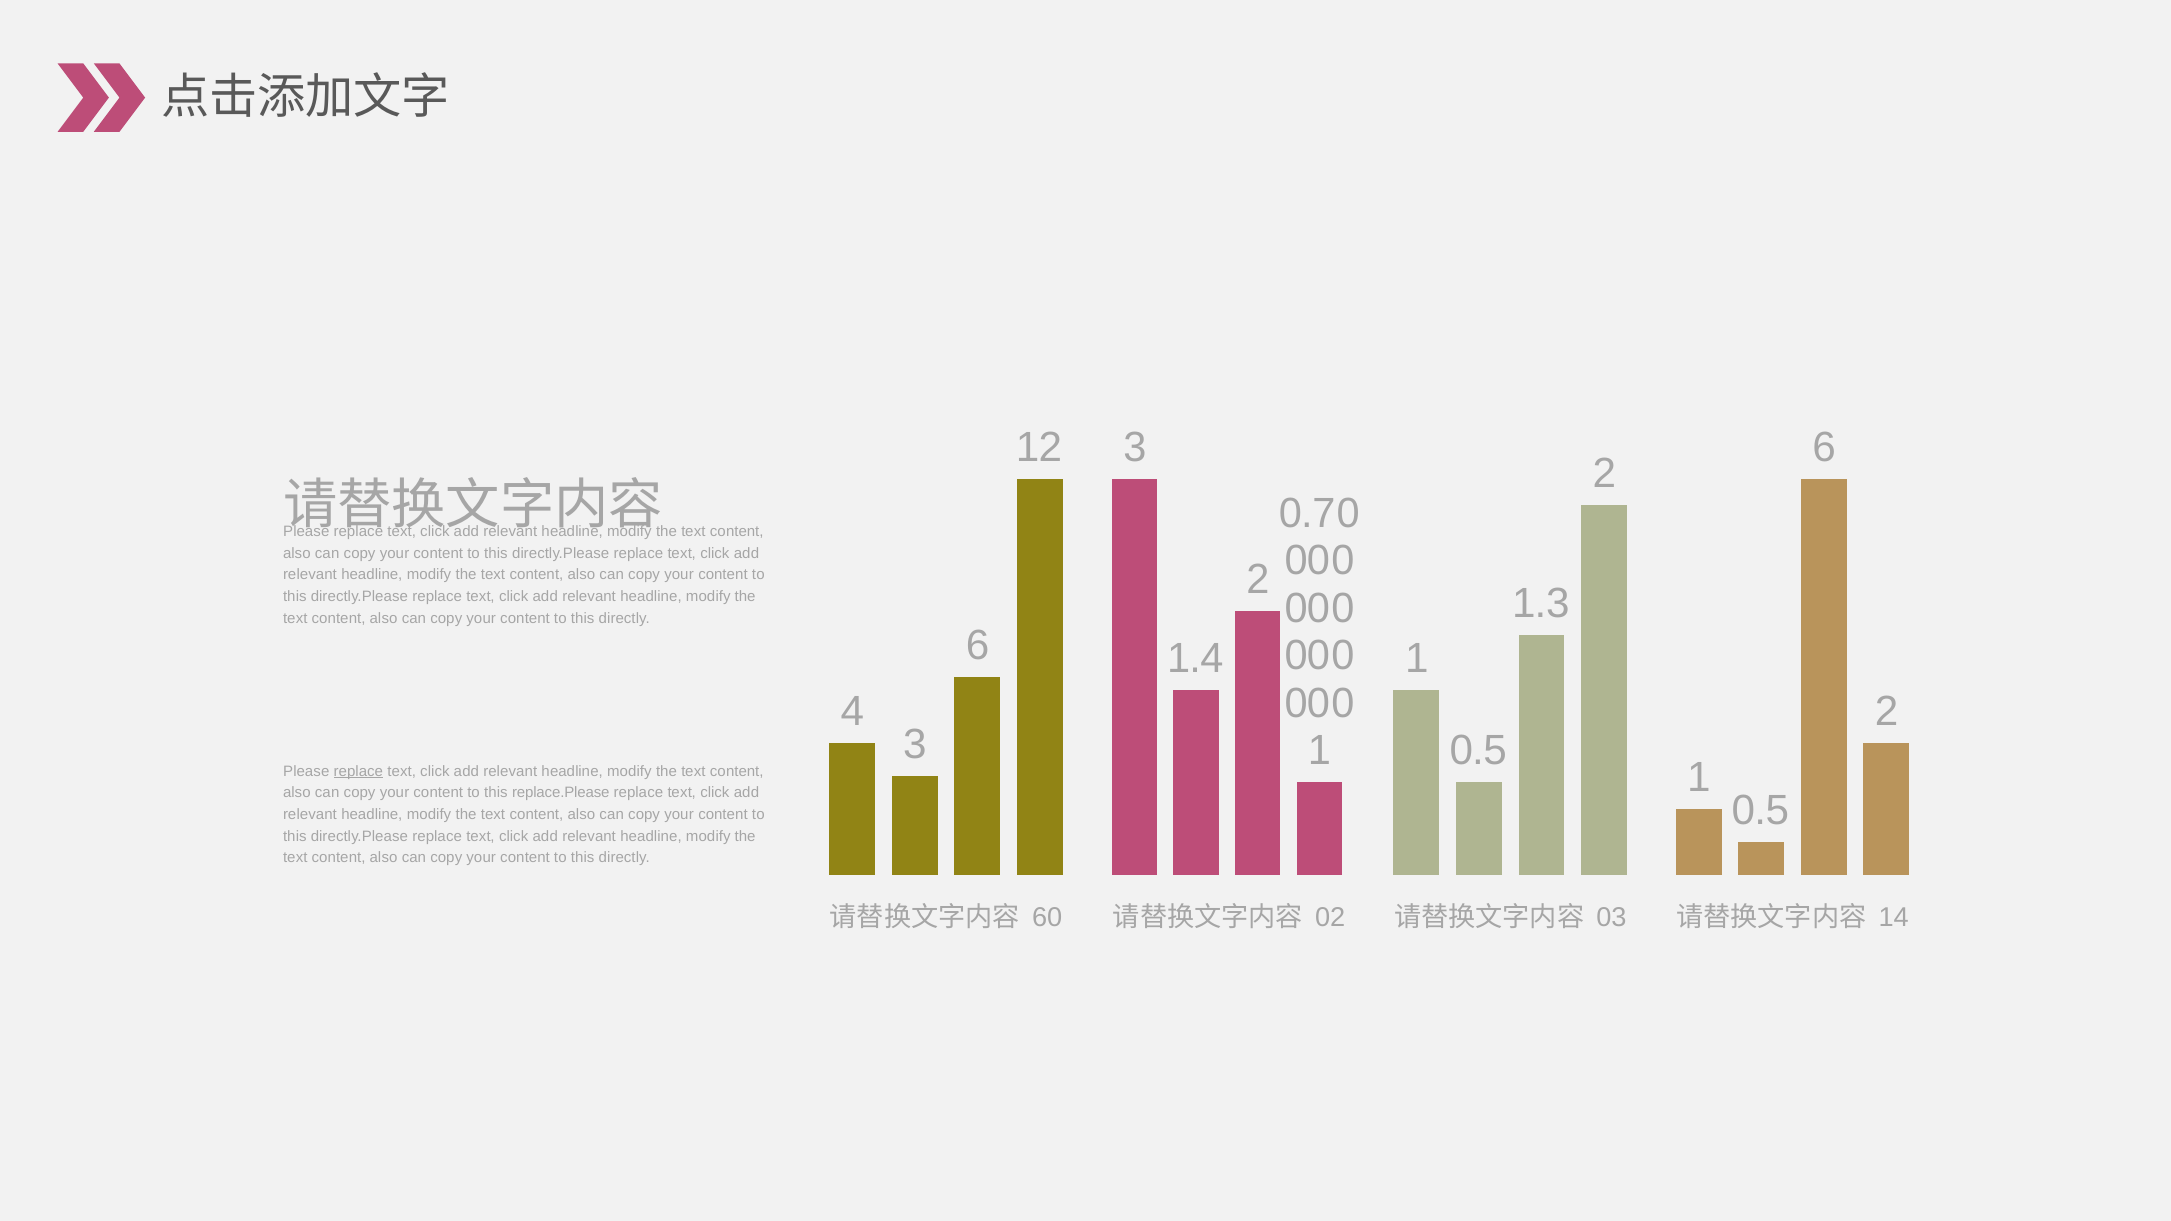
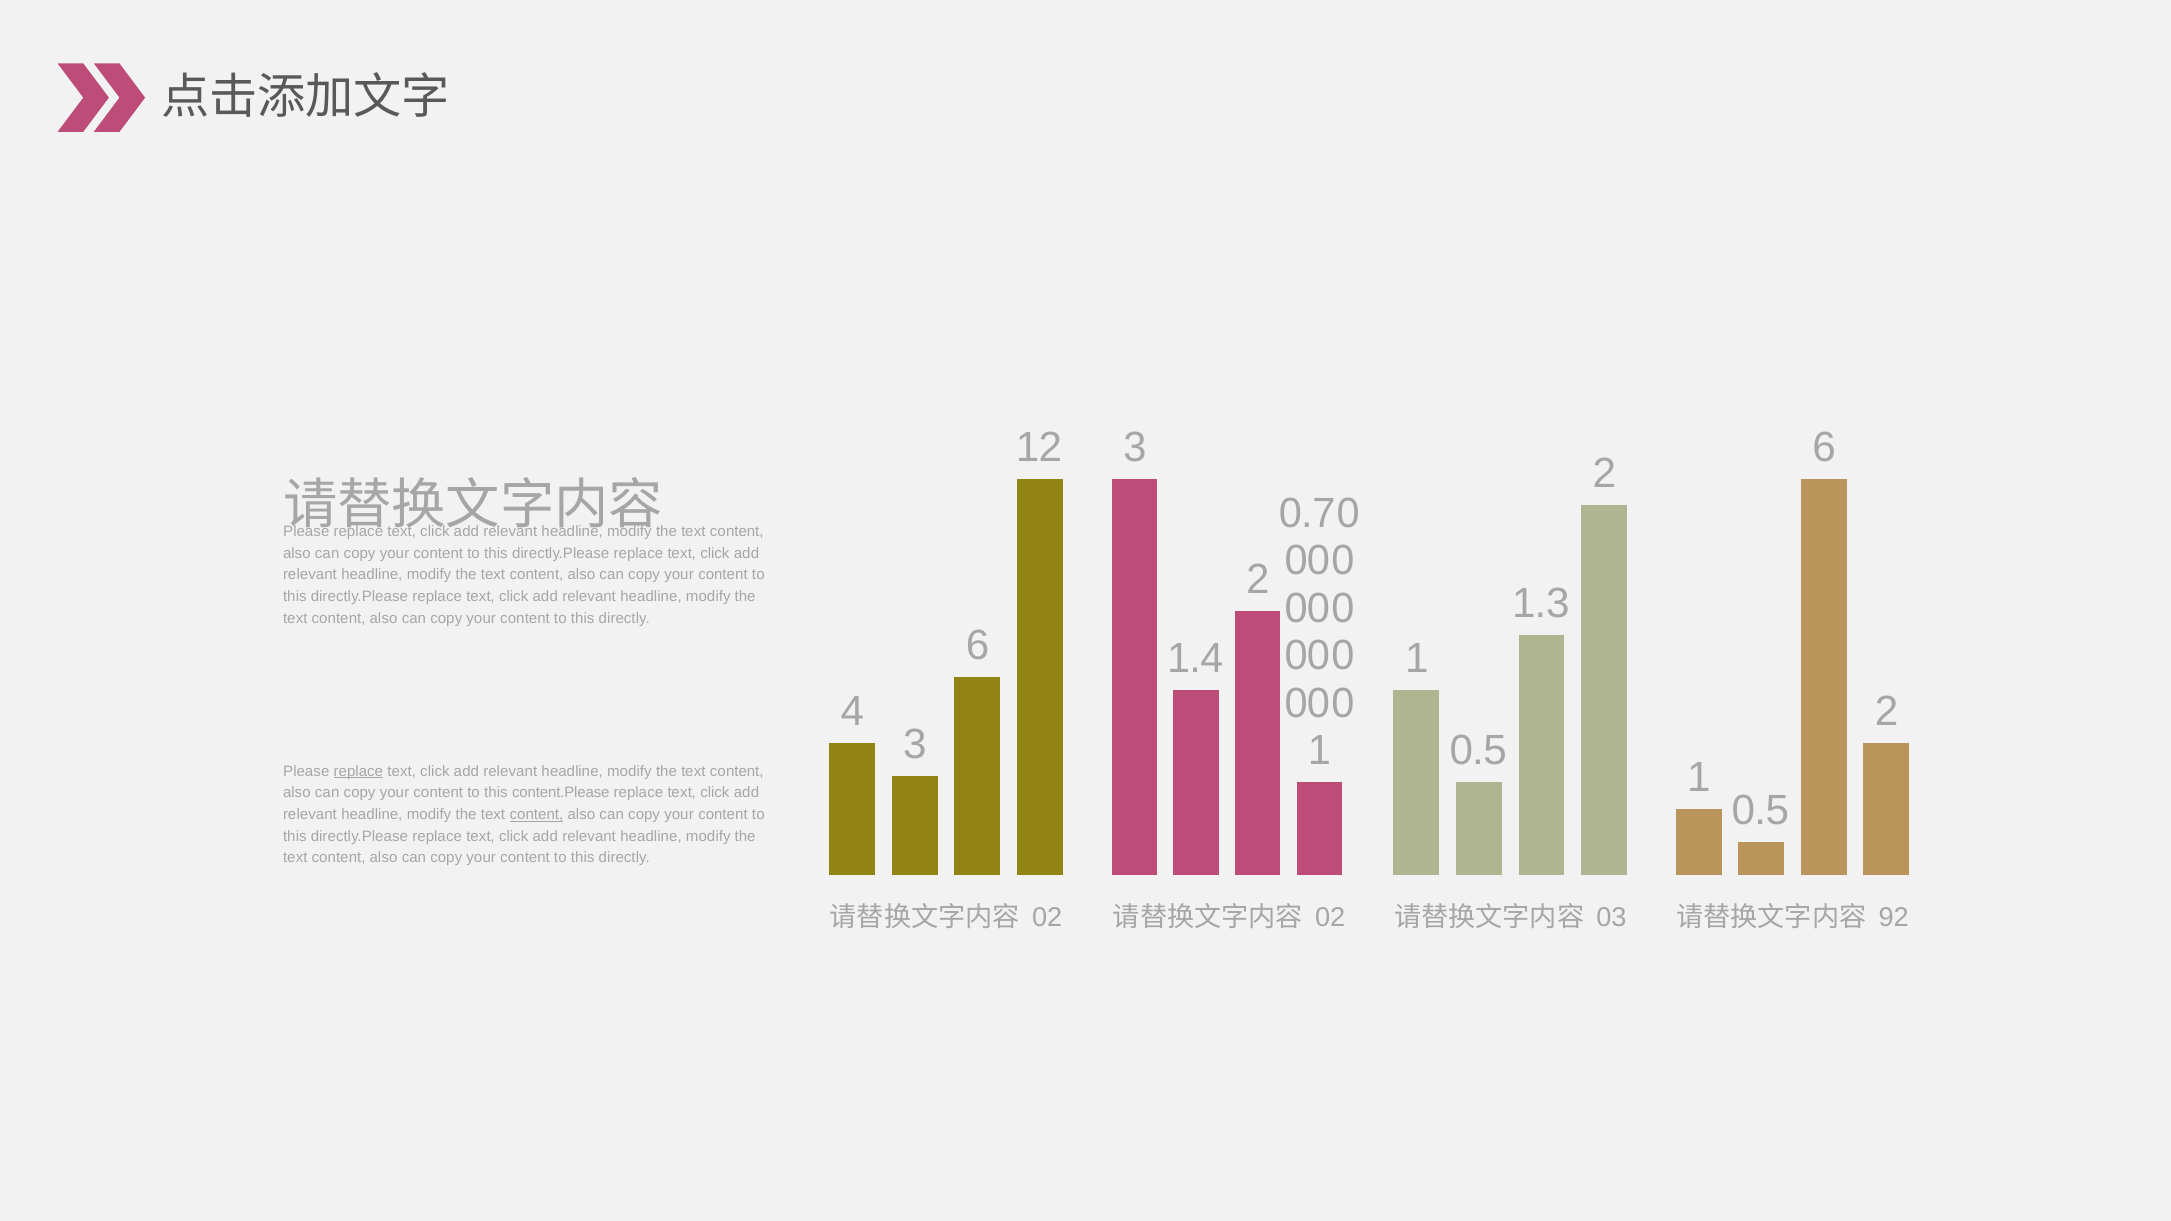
replace.Please: replace.Please -> content.Please
content at (536, 815) underline: none -> present
60 at (1047, 918): 60 -> 02
14: 14 -> 92
